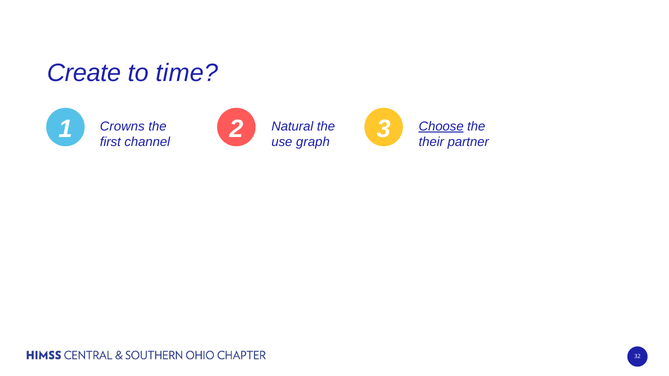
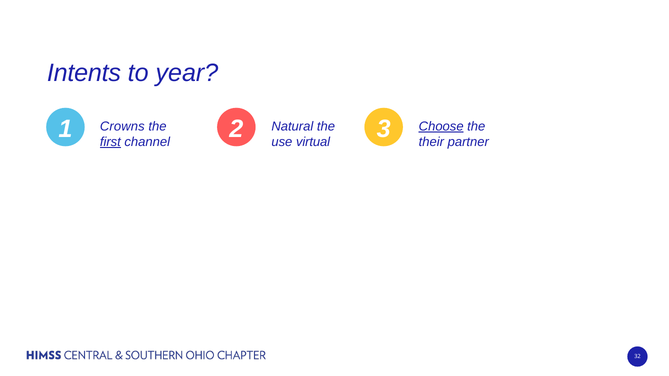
Create: Create -> Intents
time: time -> year
first underline: none -> present
graph: graph -> virtual
